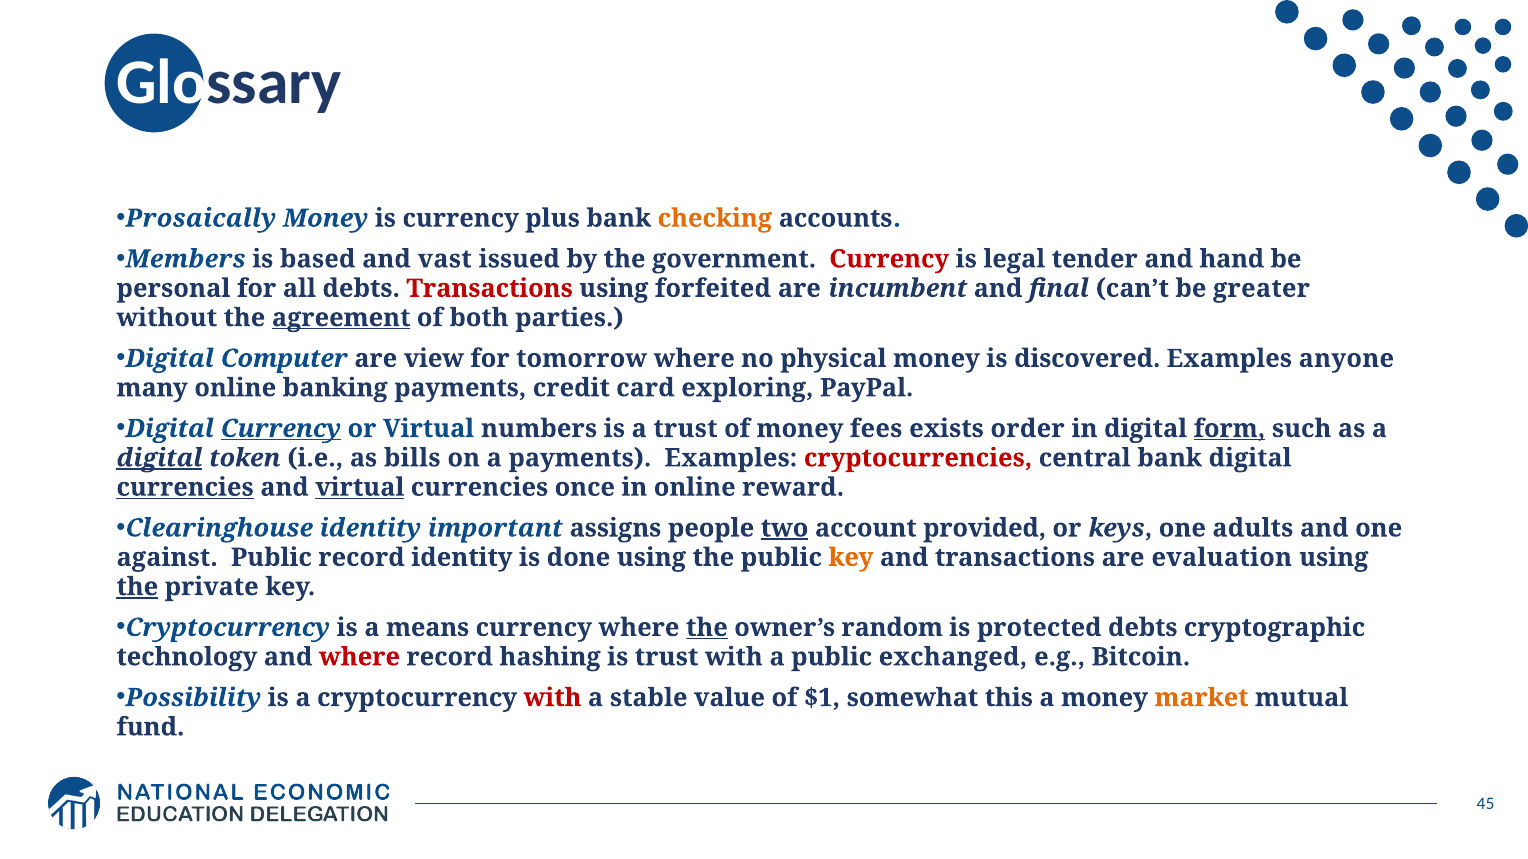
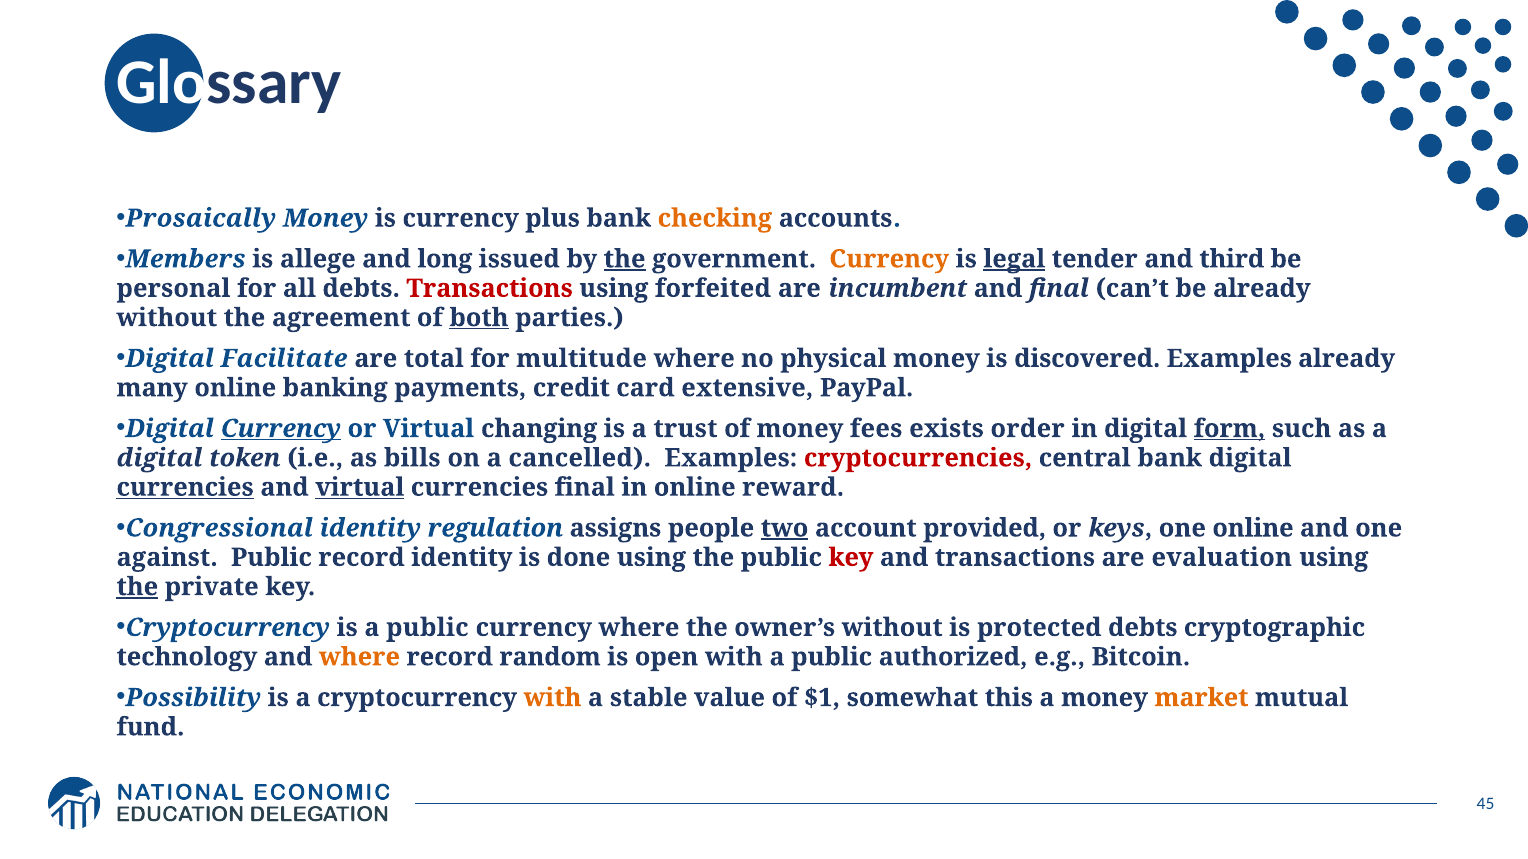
based: based -> allege
vast: vast -> long
the at (625, 259) underline: none -> present
Currency at (889, 259) colour: red -> orange
legal underline: none -> present
hand: hand -> third
be greater: greater -> already
agreement underline: present -> none
both underline: none -> present
Computer: Computer -> Facilitate
view: view -> total
tomorrow: tomorrow -> multitude
Examples anyone: anyone -> already
exploring: exploring -> extensive
numbers: numbers -> changing
digital at (159, 458) underline: present -> none
a payments: payments -> cancelled
currencies once: once -> final
Clearinghouse: Clearinghouse -> Congressional
important: important -> regulation
one adults: adults -> online
key at (851, 558) colour: orange -> red
is a means: means -> public
the at (707, 628) underline: present -> none
owner’s random: random -> without
where at (360, 657) colour: red -> orange
hashing: hashing -> random
is trust: trust -> open
exchanged: exchanged -> authorized
with at (553, 698) colour: red -> orange
